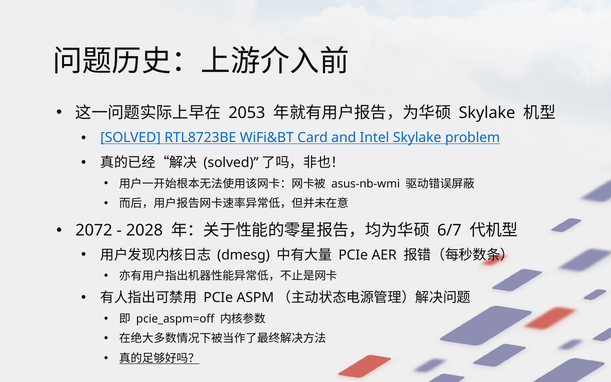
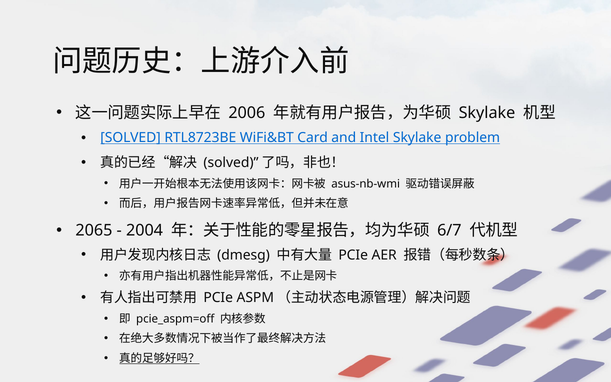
2053: 2053 -> 2006
2072: 2072 -> 2065
2028: 2028 -> 2004
